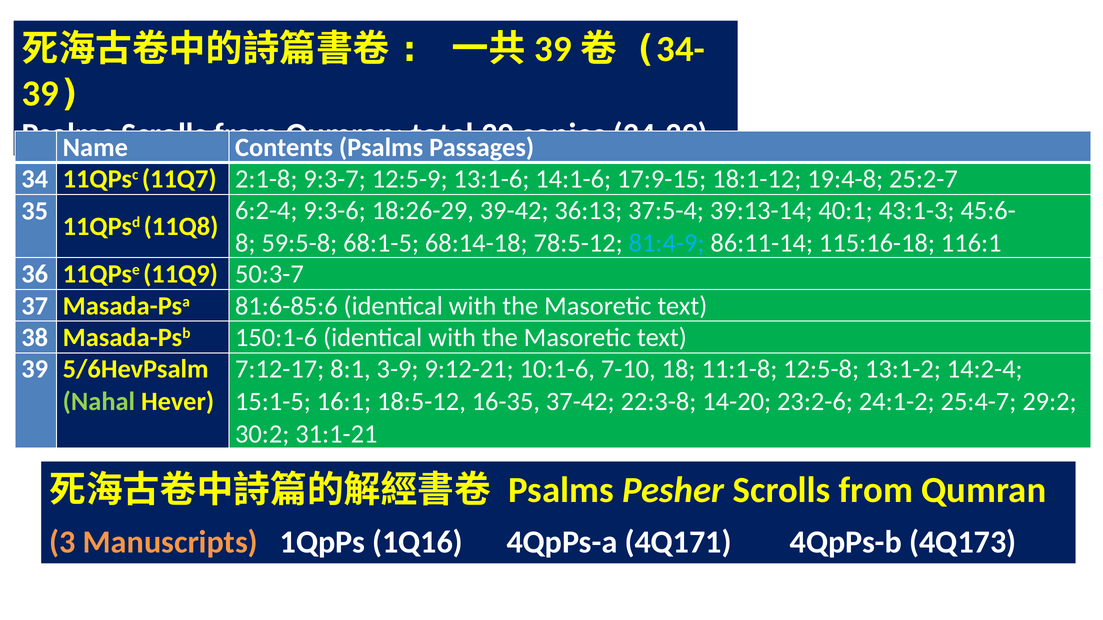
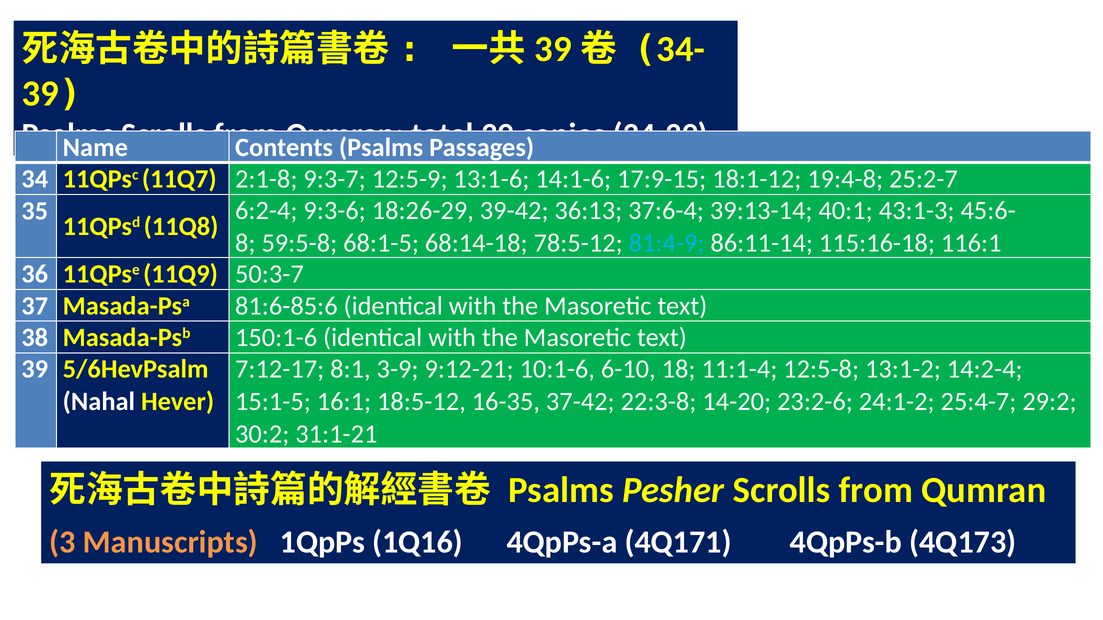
37:5-4: 37:5-4 -> 37:6-4
7-10: 7-10 -> 6-10
11:1-8: 11:1-8 -> 11:1-4
Nahal colour: light green -> white
